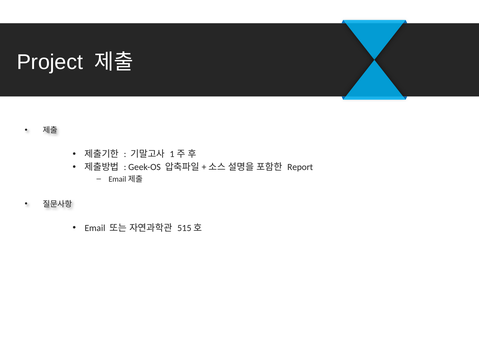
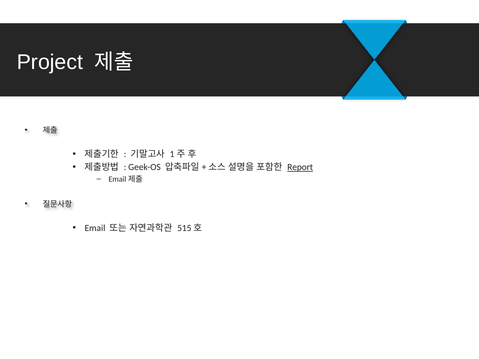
Report underline: none -> present
